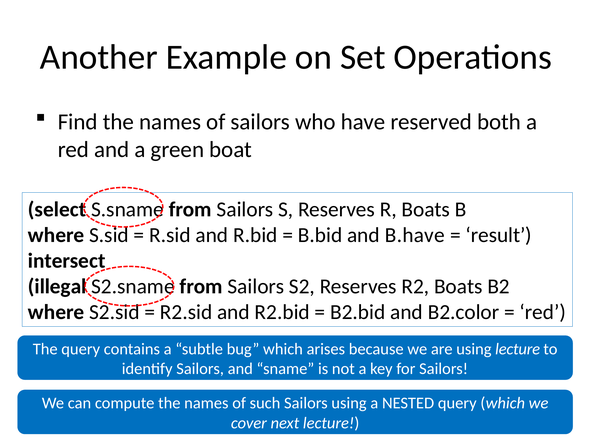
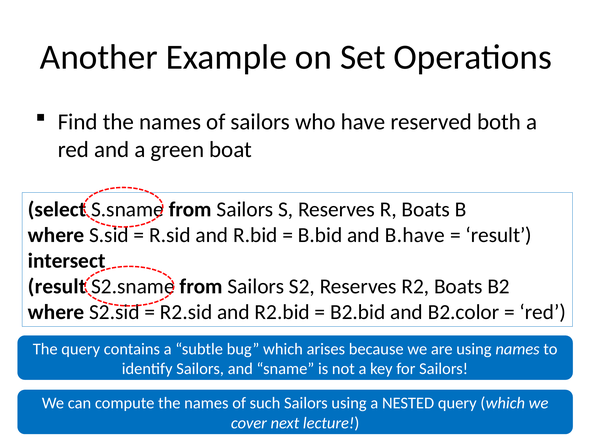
illegal at (57, 287): illegal -> result
using lecture: lecture -> names
